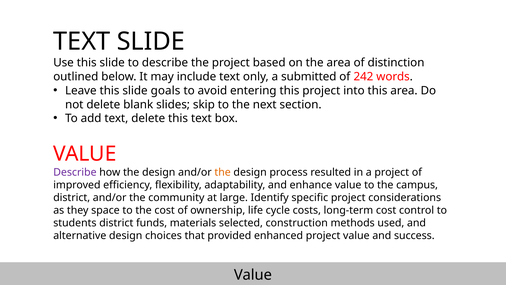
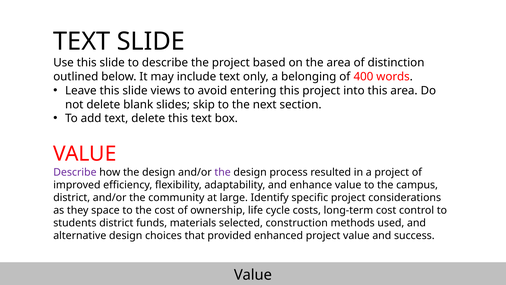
submitted: submitted -> belonging
242: 242 -> 400
goals: goals -> views
the at (223, 172) colour: orange -> purple
